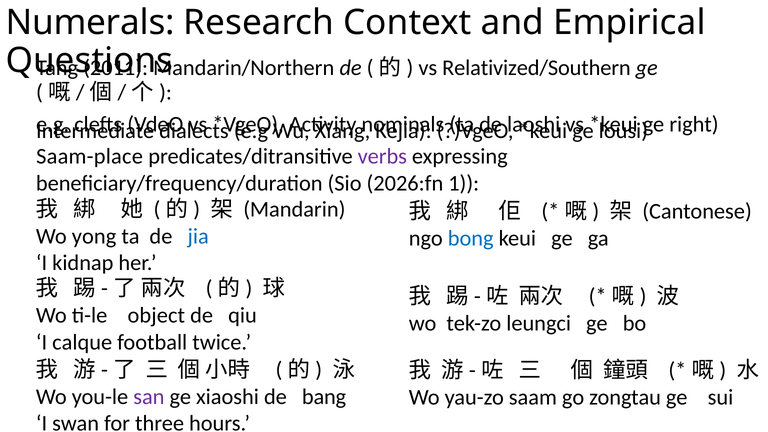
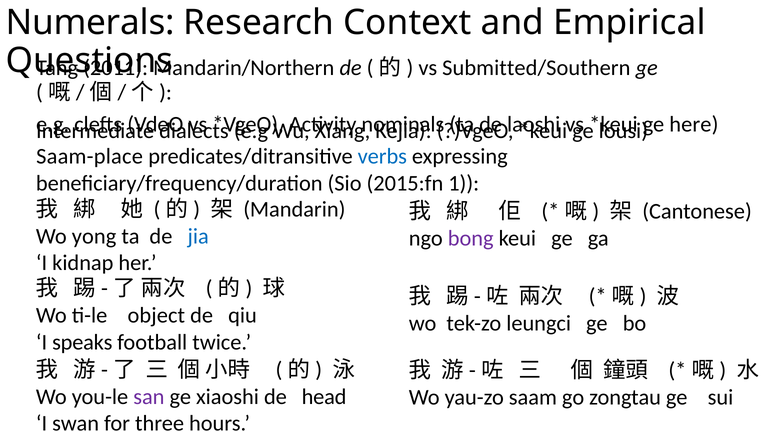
Relativized/Southern: Relativized/Southern -> Submitted/Southern
right: right -> here
verbs colour: purple -> blue
2026:fn: 2026:fn -> 2015:fn
bong colour: blue -> purple
calque: calque -> speaks
bang: bang -> head
